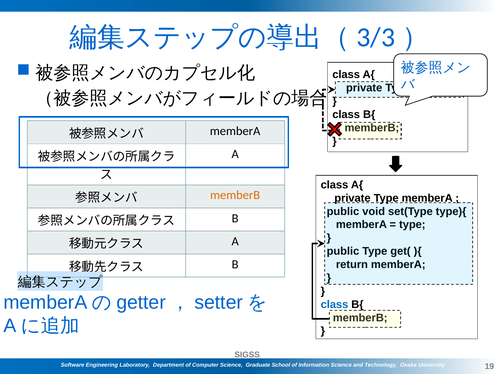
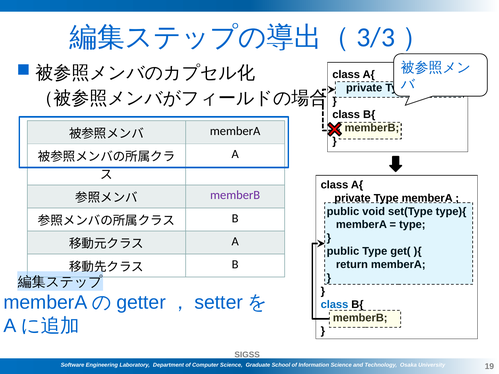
memberB at (235, 195) colour: orange -> purple
